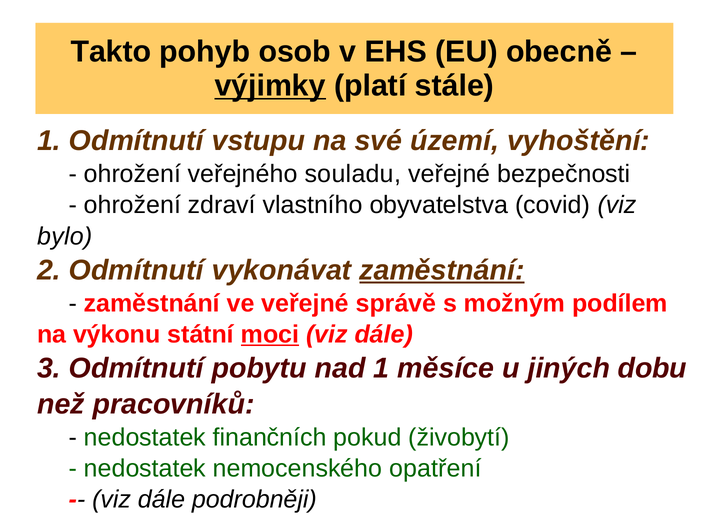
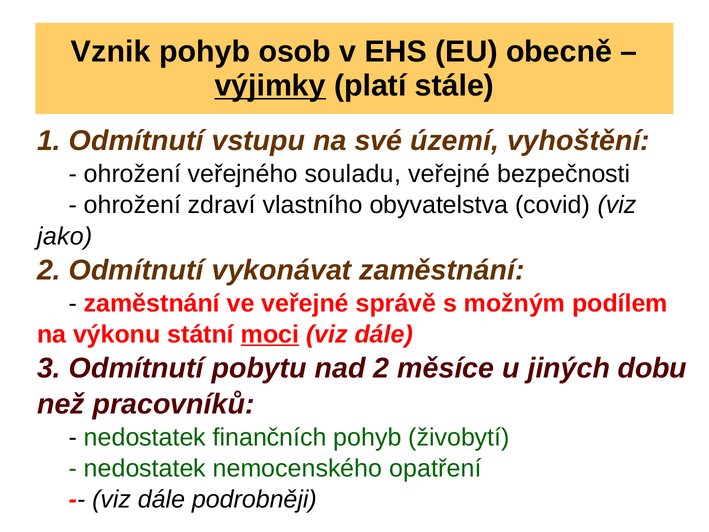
Takto: Takto -> Vznik
bylo: bylo -> jako
zaměstnání at (442, 270) underline: present -> none
nad 1: 1 -> 2
finančních pokud: pokud -> pohyb
